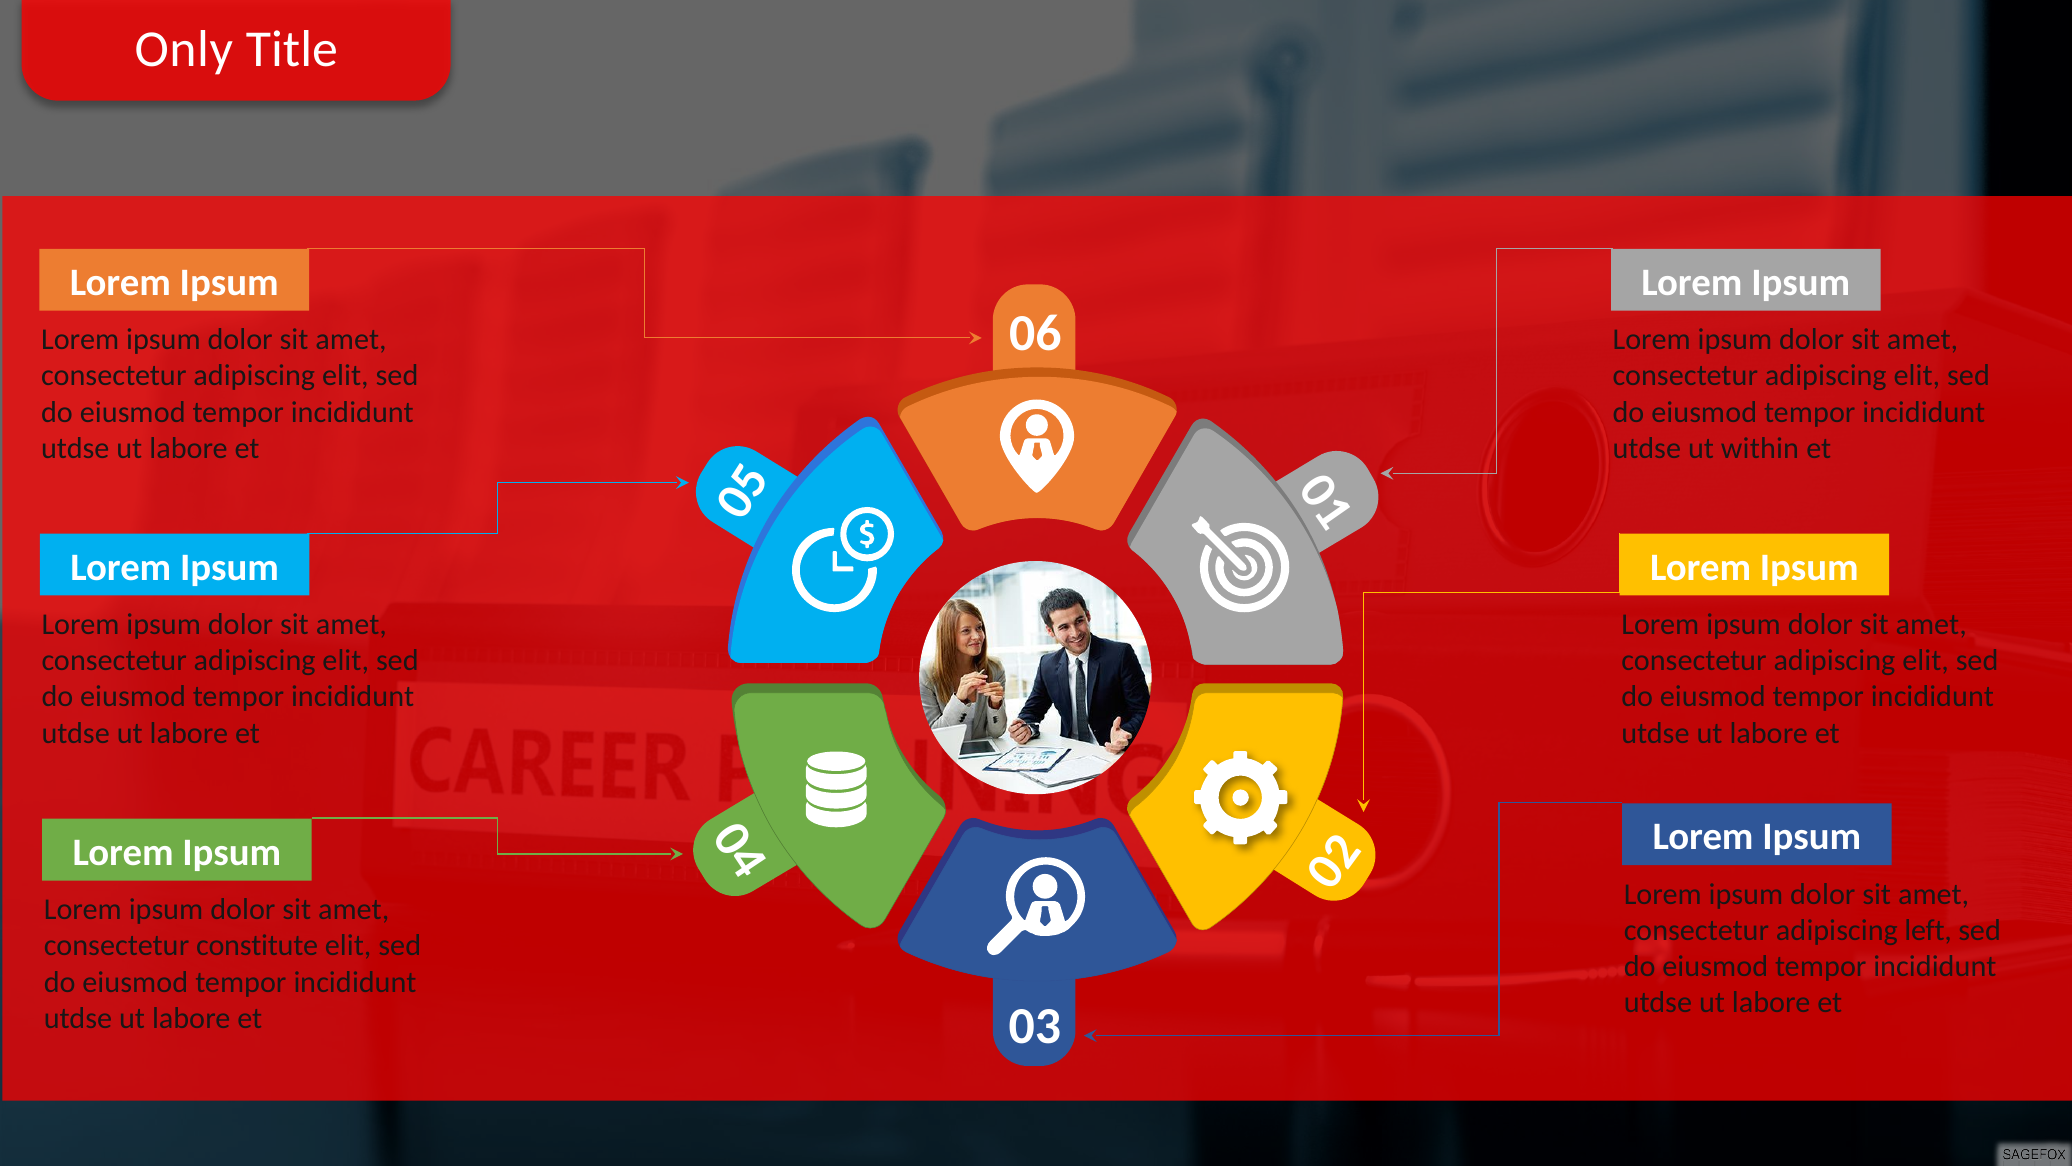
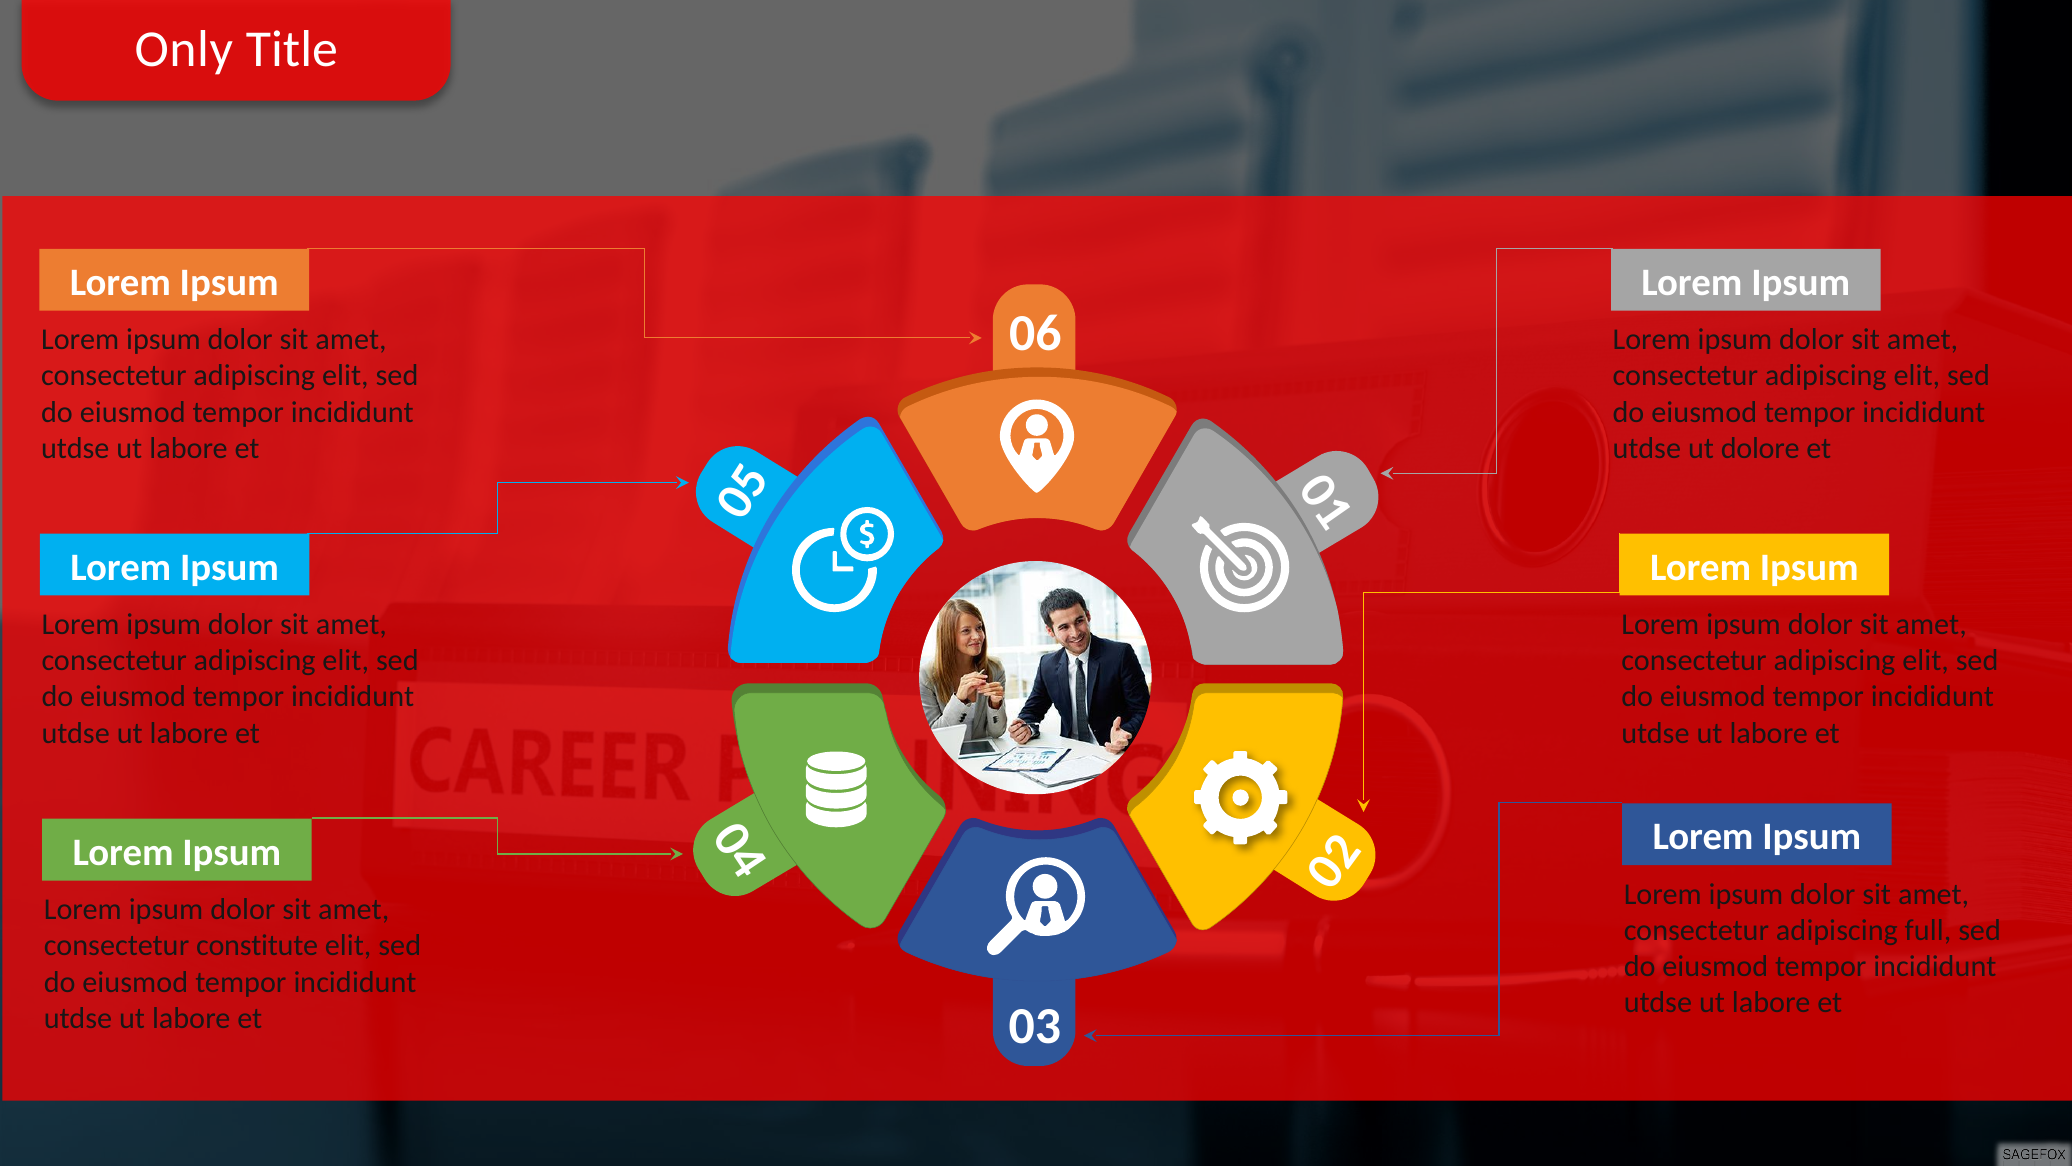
within: within -> dolore
left: left -> full
